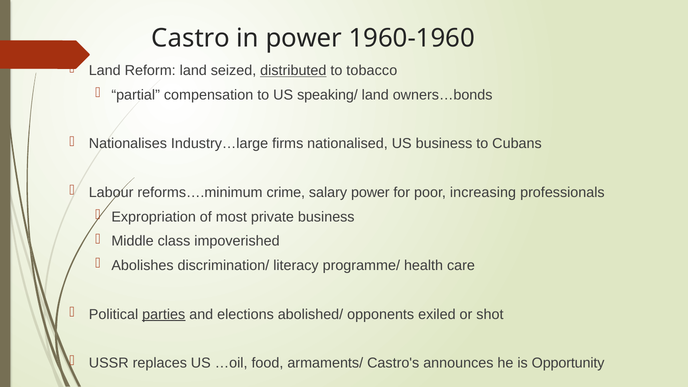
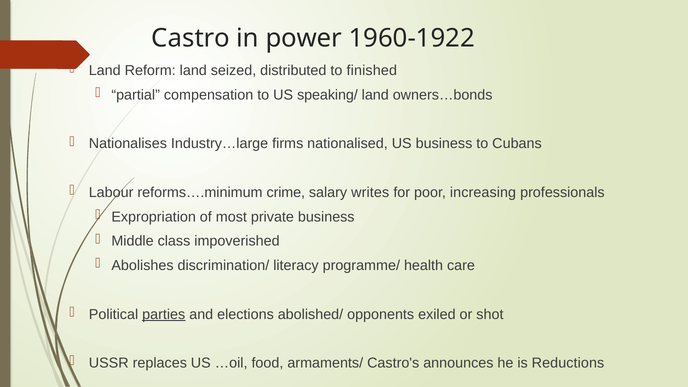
1960-1960: 1960-1960 -> 1960-1922
distributed underline: present -> none
tobacco: tobacco -> finished
salary power: power -> writes
Opportunity: Opportunity -> Reductions
